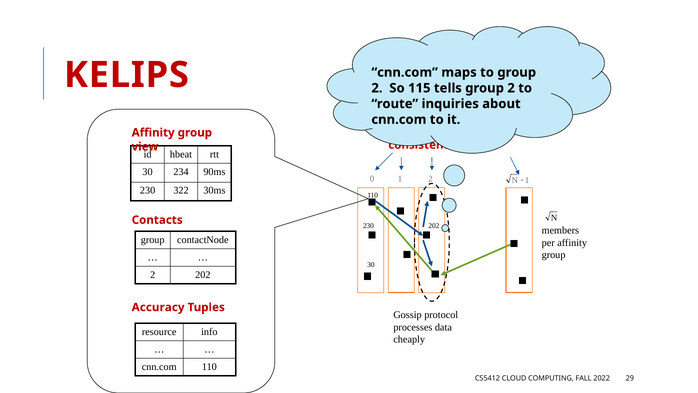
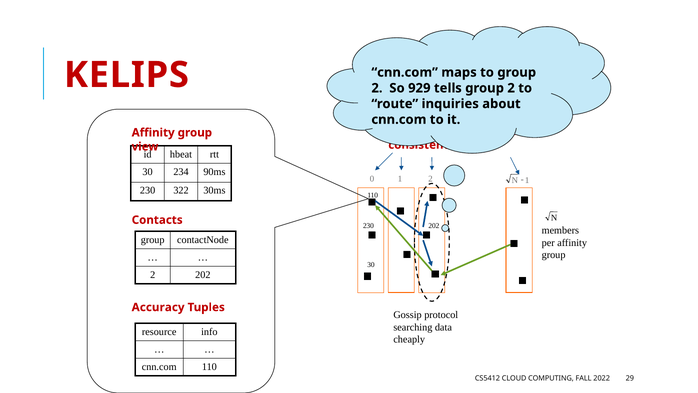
115: 115 -> 929
processes: processes -> searching
